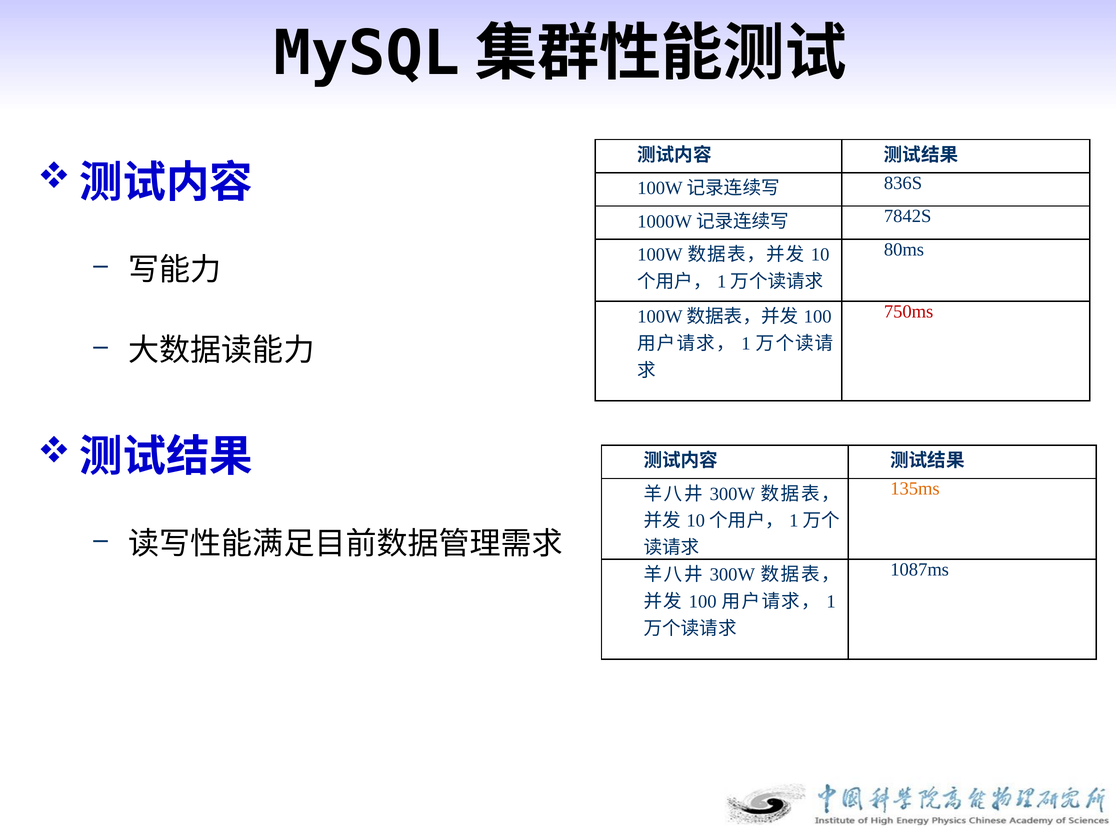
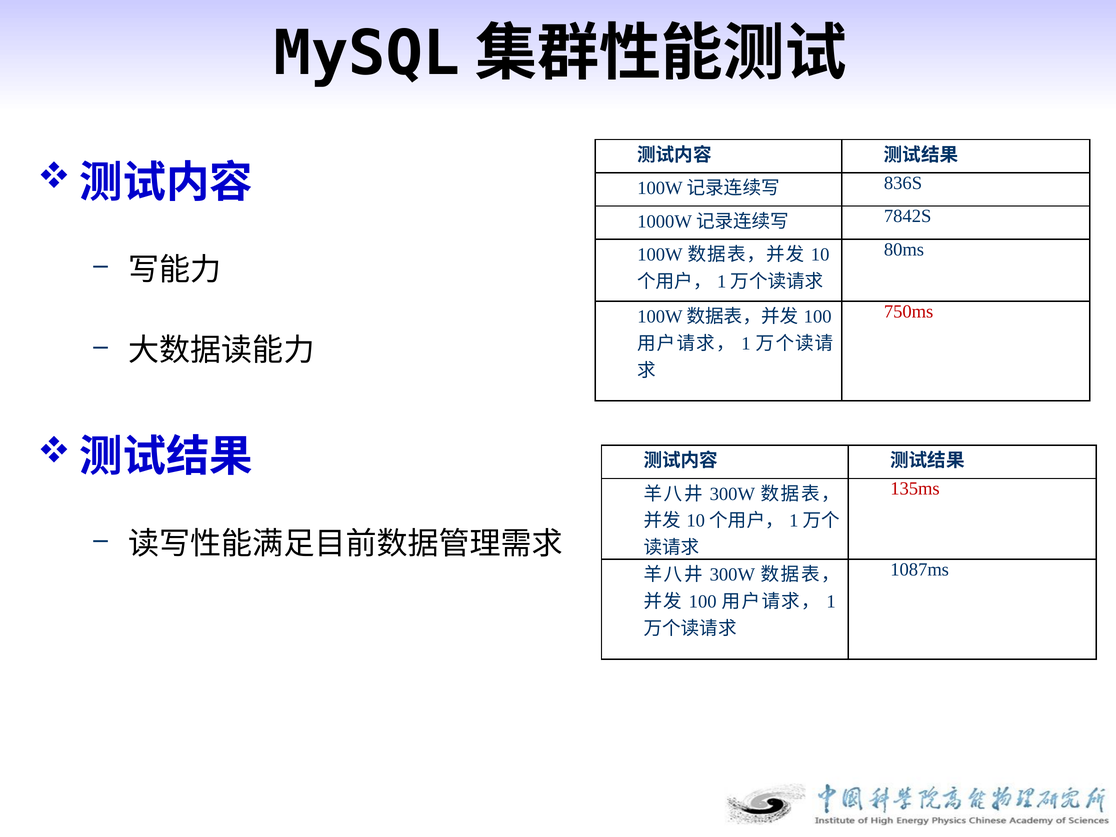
135ms colour: orange -> red
